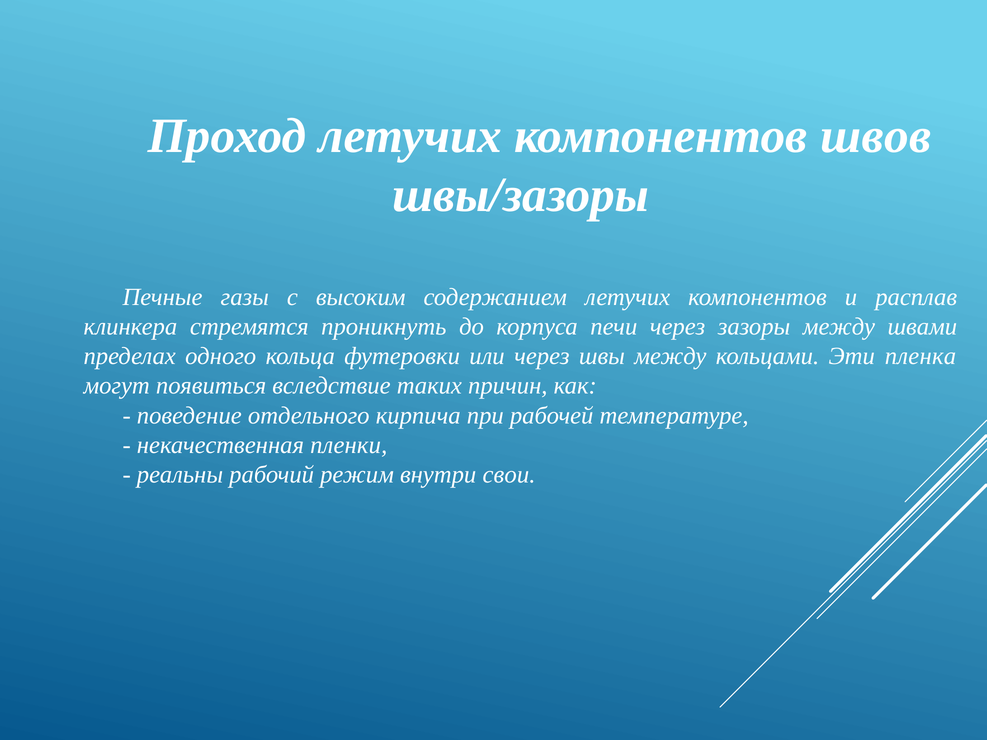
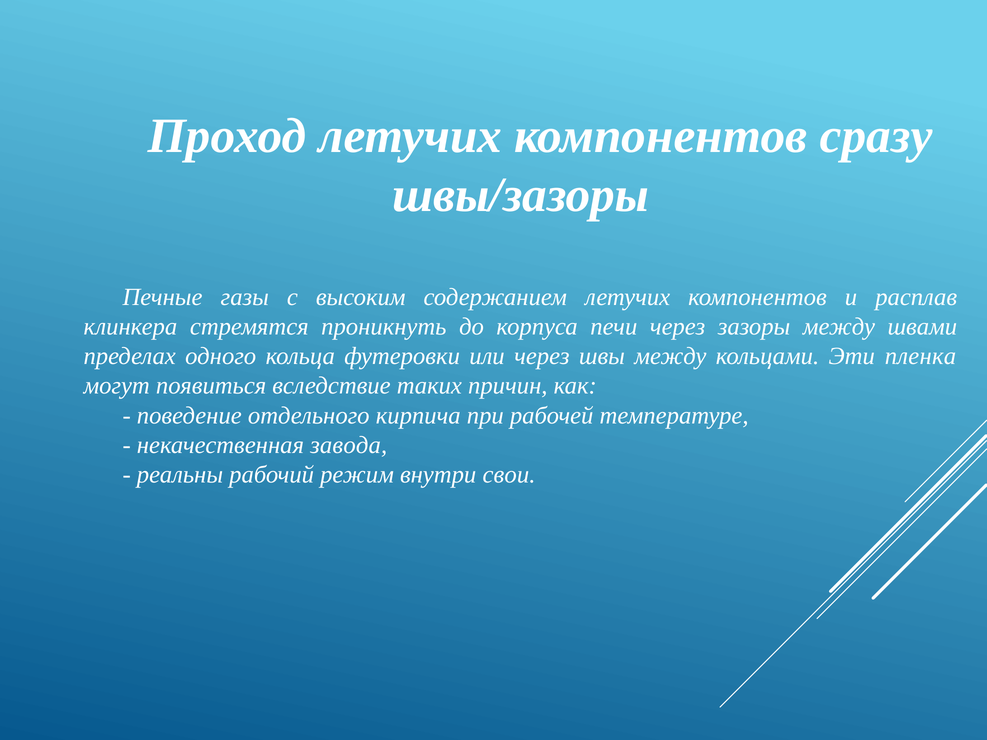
швов: швов -> сразу
пленки: пленки -> завода
